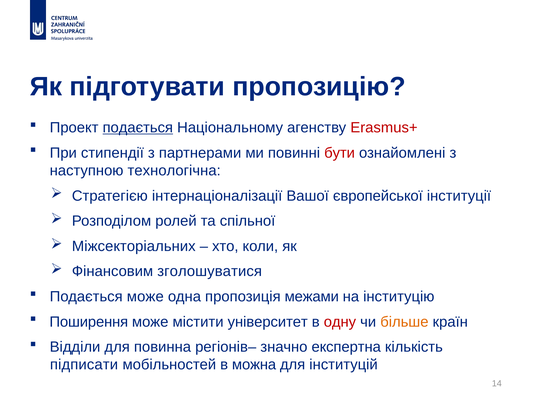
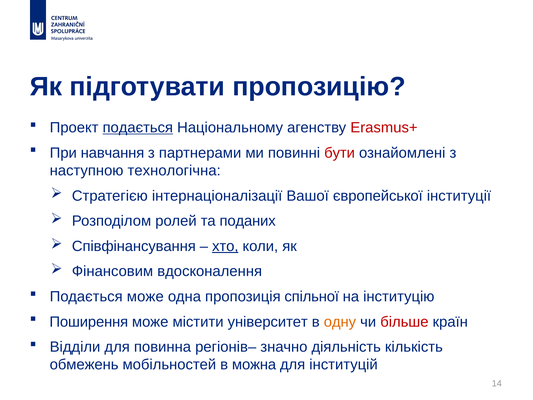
стипендії: стипендії -> навчання
спільної: спільної -> поданих
Міжсекторіальних: Міжсекторіальних -> Співфінансування
хто underline: none -> present
зголошуватися: зголошуватися -> вдосконалення
межами: межами -> спільної
одну colour: red -> orange
більше colour: orange -> red
експертна: експертна -> діяльність
підписати: підписати -> обмежень
